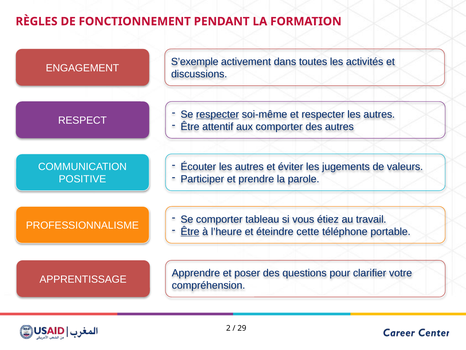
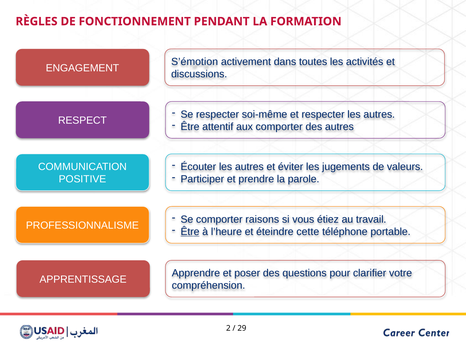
S’exemple: S’exemple -> S’émotion
respecter at (218, 114) underline: present -> none
tableau: tableau -> raisons
